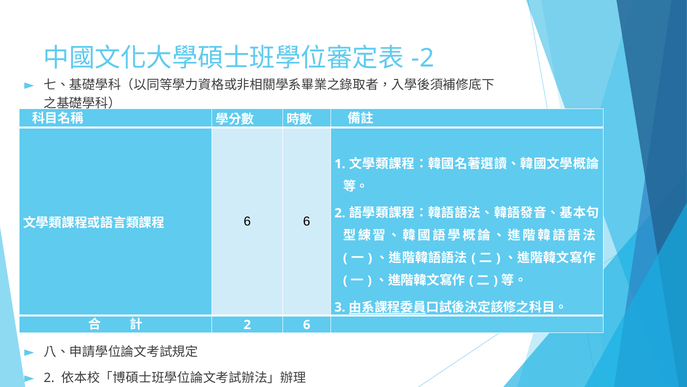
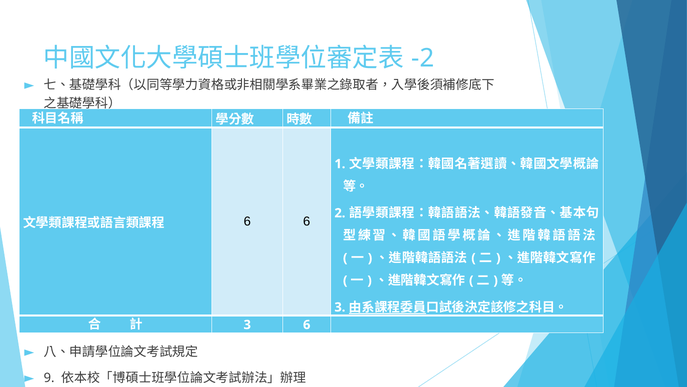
2 at (247, 324): 2 -> 3
2 at (49, 377): 2 -> 9
